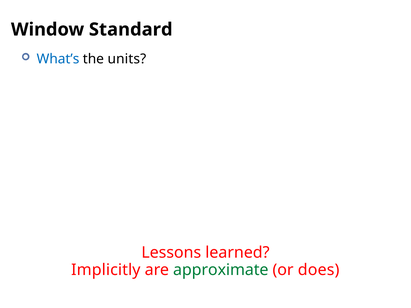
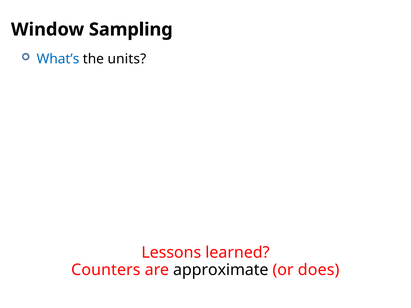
Standard: Standard -> Sampling
Implicitly: Implicitly -> Counters
approximate colour: green -> black
